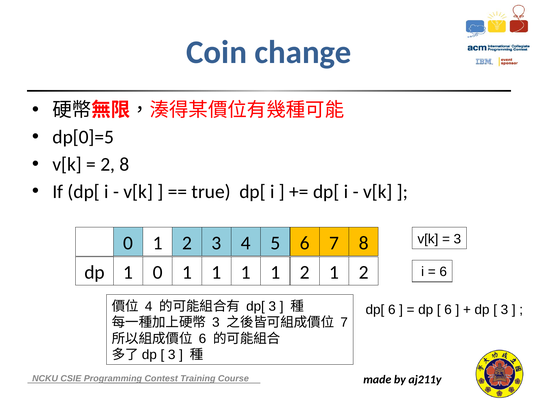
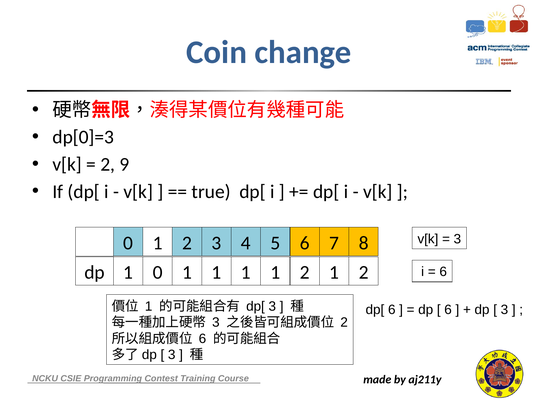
dp[0]=5: dp[0]=5 -> dp[0]=3
2 8: 8 -> 9
4 at (149, 306): 4 -> 1
7 at (344, 322): 7 -> 2
